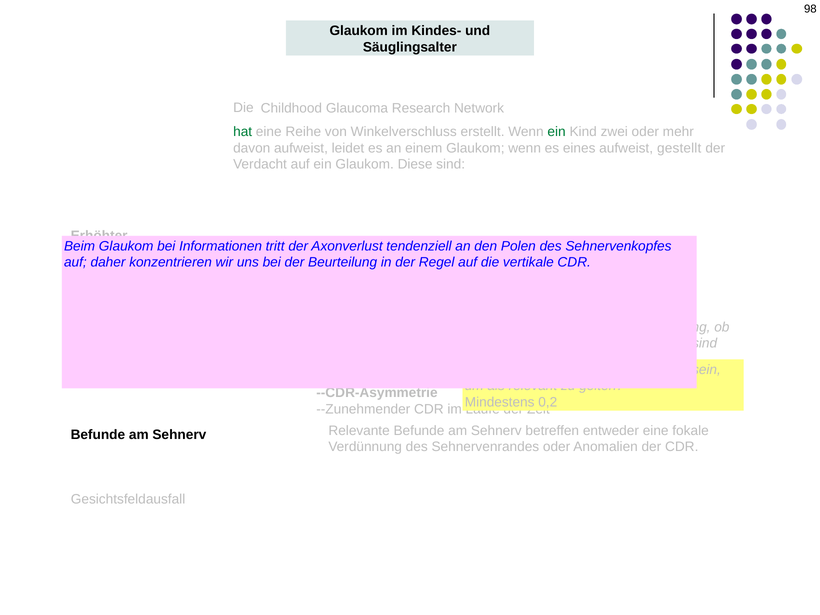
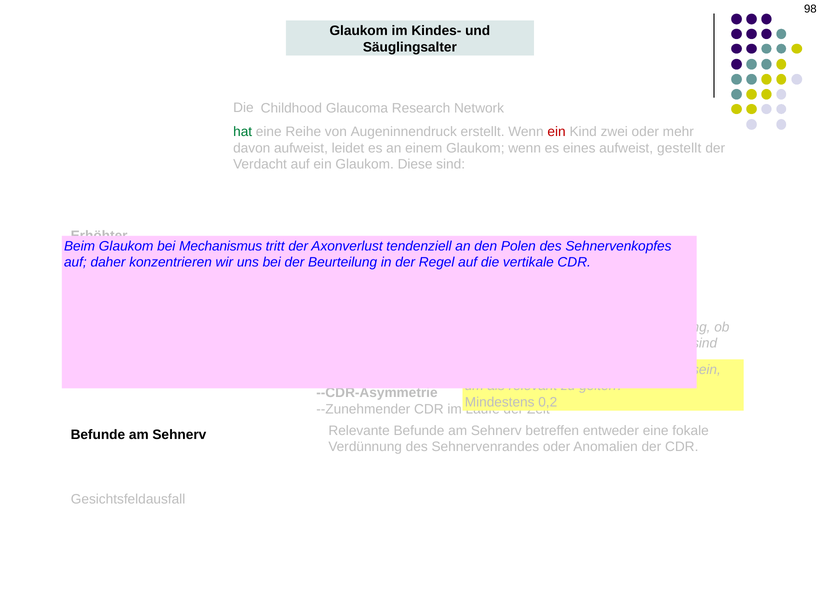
von Winkelverschluss: Winkelverschluss -> Augeninnendruck
ein at (557, 132) colour: green -> red
Informationen: Informationen -> Mechanismus
